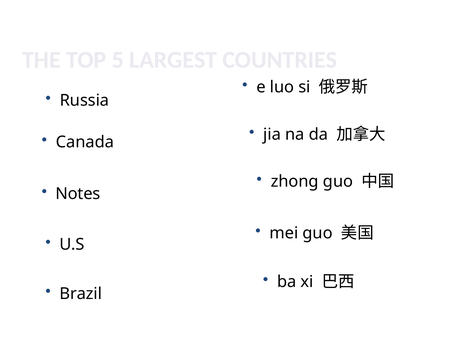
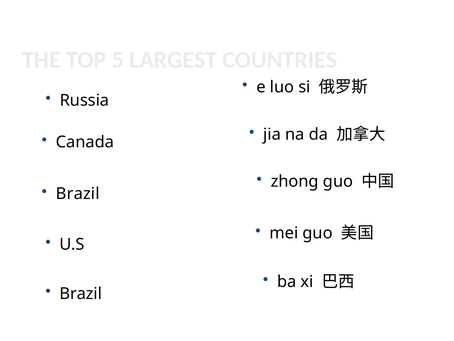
Notes at (78, 193): Notes -> Brazil
